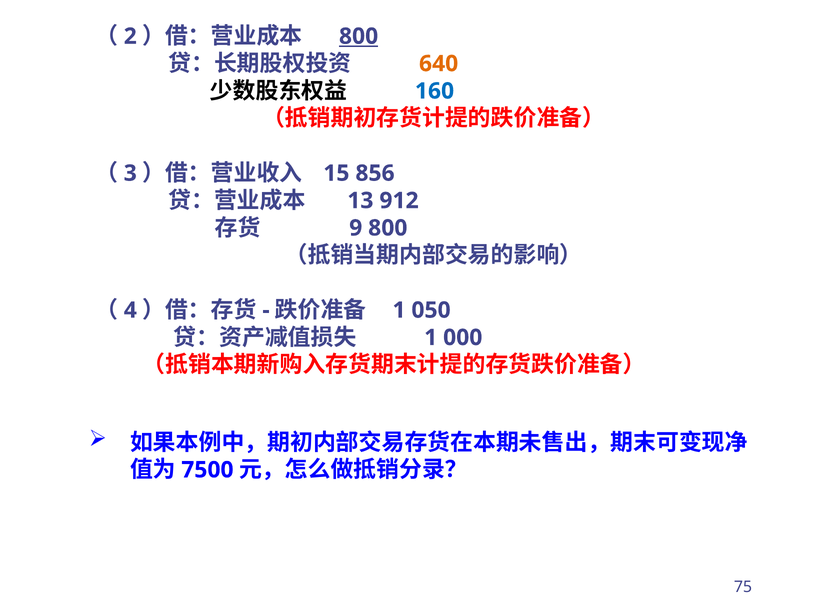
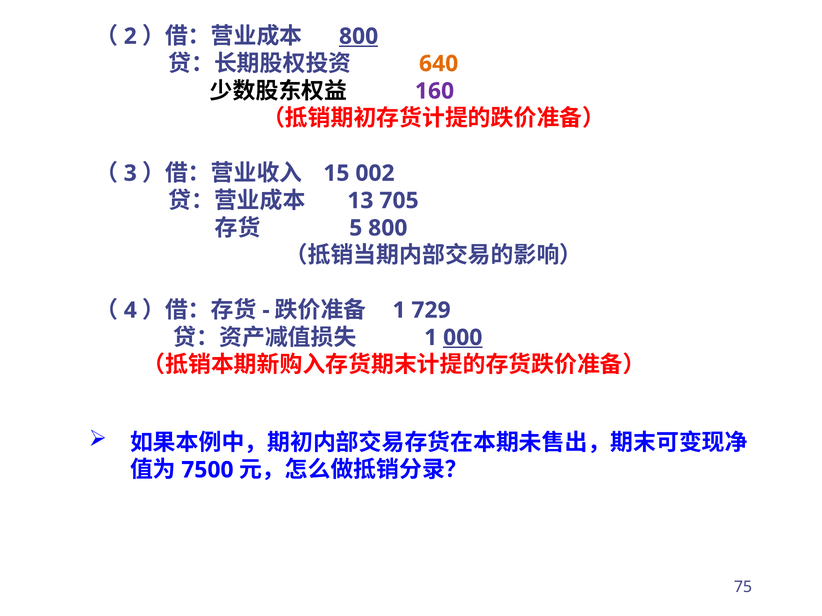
160 colour: blue -> purple
856: 856 -> 002
912: 912 -> 705
9: 9 -> 5
050: 050 -> 729
000 underline: none -> present
